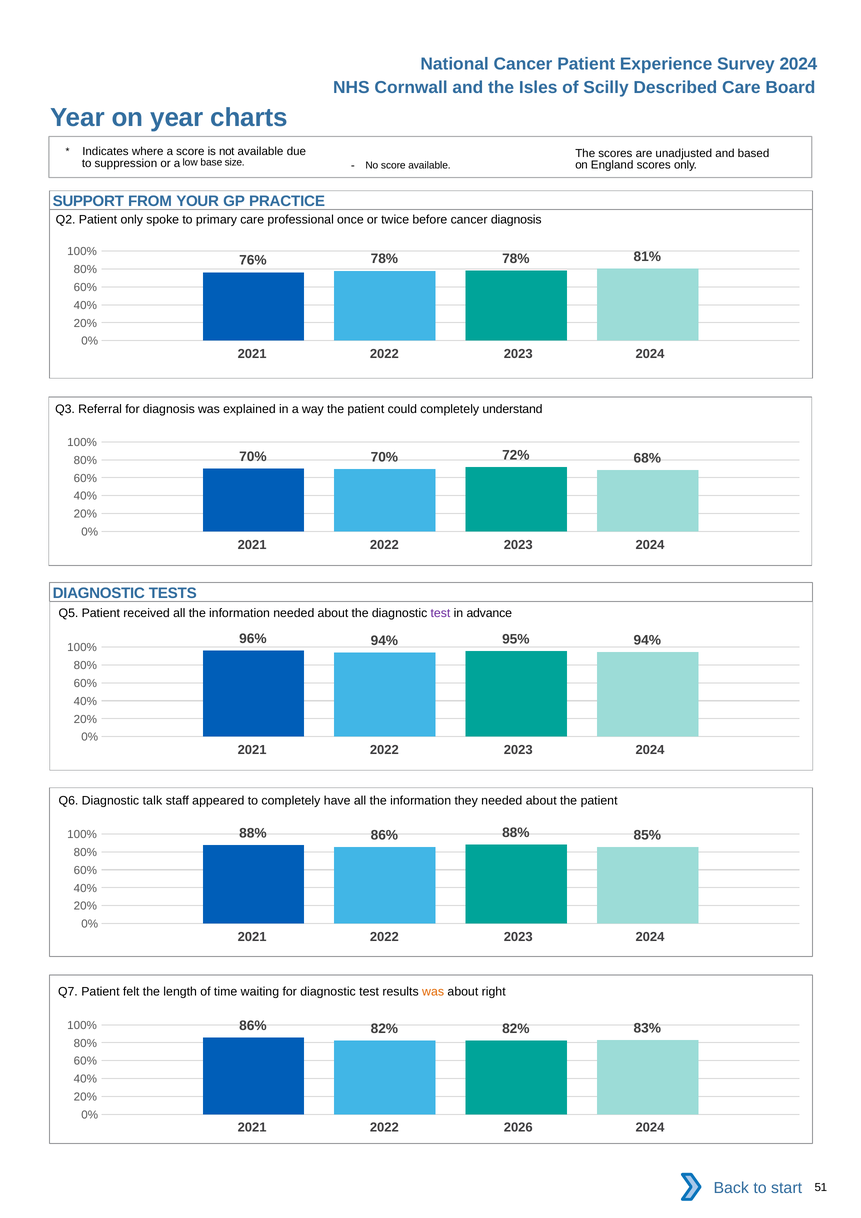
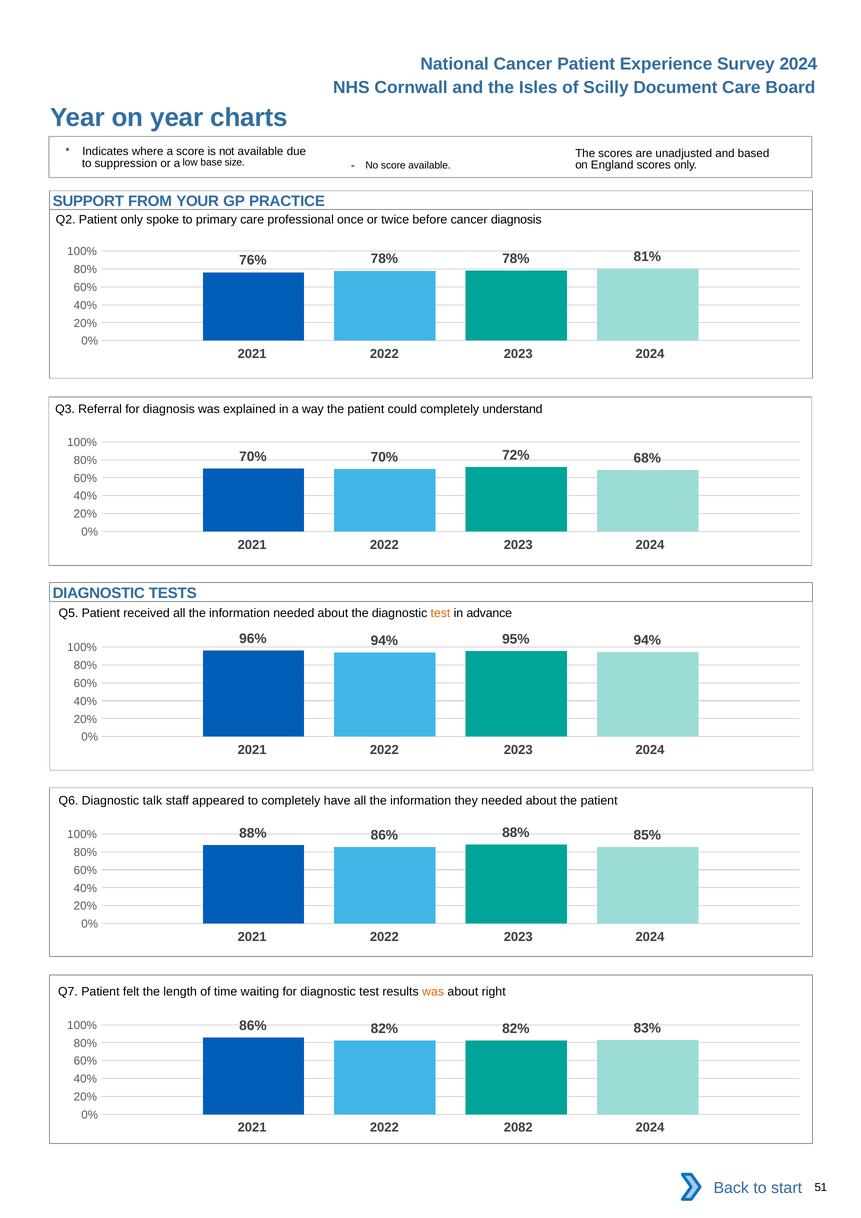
Described: Described -> Document
test at (440, 613) colour: purple -> orange
2026: 2026 -> 2082
